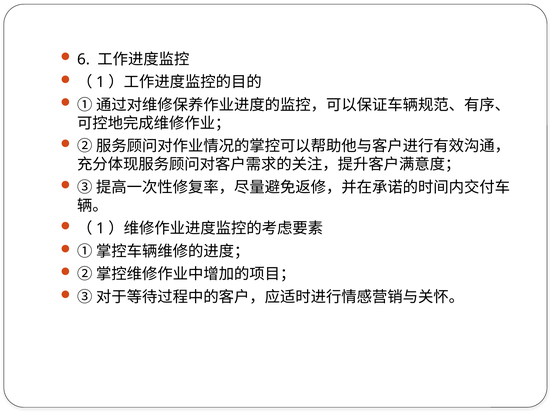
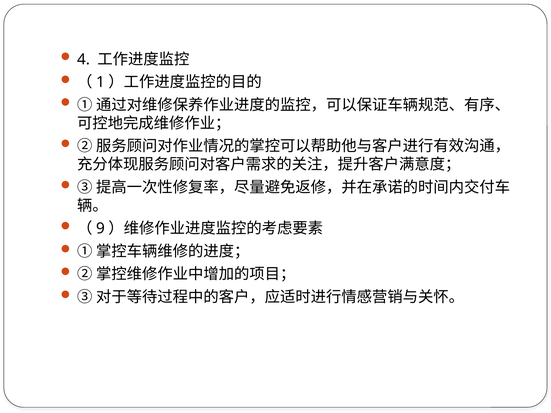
6: 6 -> 4
1 at (100, 229): 1 -> 9
